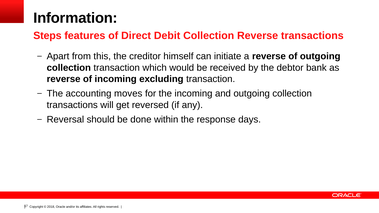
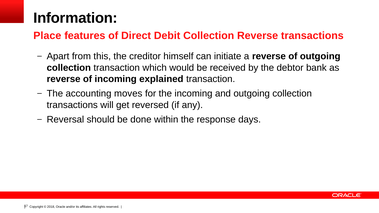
Steps: Steps -> Place
excluding: excluding -> explained
